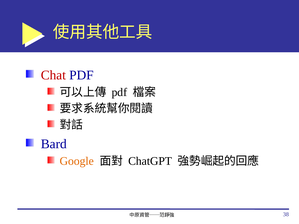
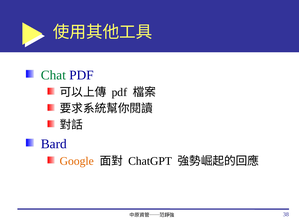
Chat colour: red -> green
